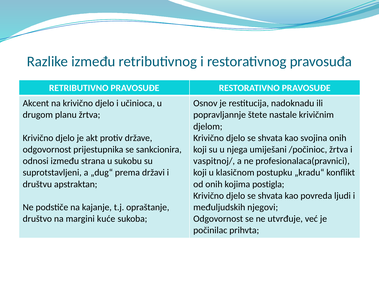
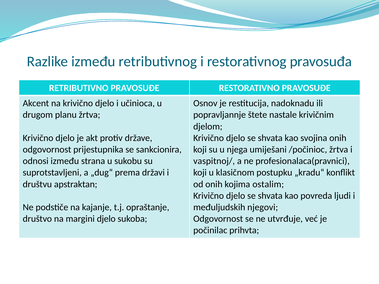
postigla: postigla -> ostalim
margini kuće: kuće -> djelo
